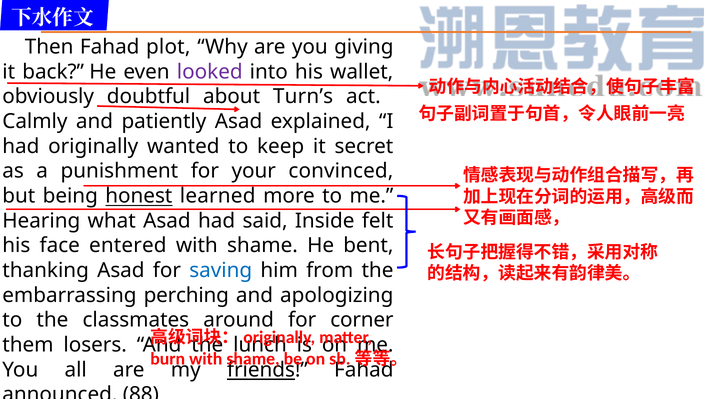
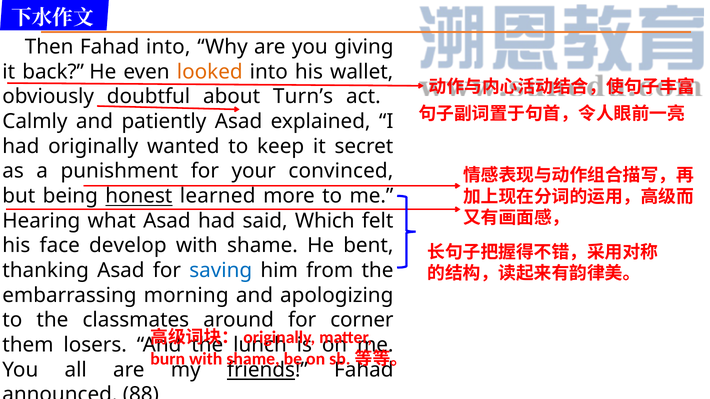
Fahad plot: plot -> into
looked colour: purple -> orange
Inside: Inside -> Which
entered: entered -> develop
perching: perching -> morning
